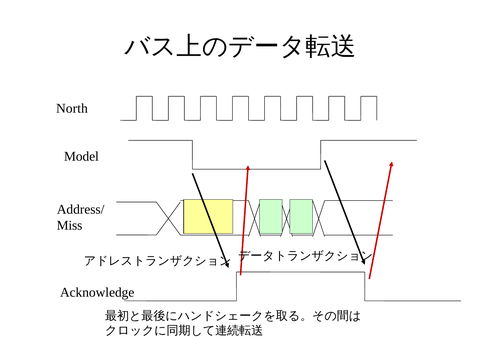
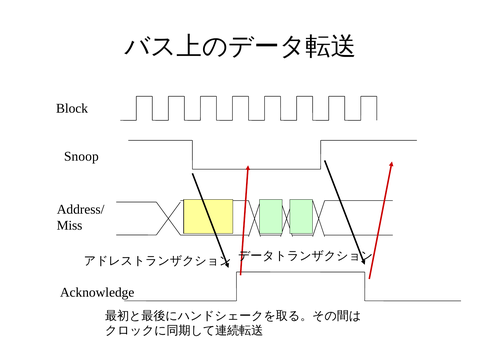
North: North -> Block
Model: Model -> Snoop
